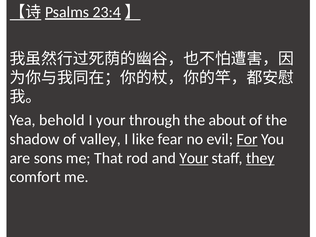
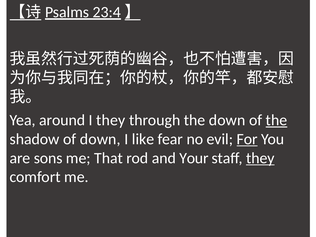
behold: behold -> around
I your: your -> they
the about: about -> down
the at (276, 120) underline: none -> present
of valley: valley -> down
Your at (194, 158) underline: present -> none
